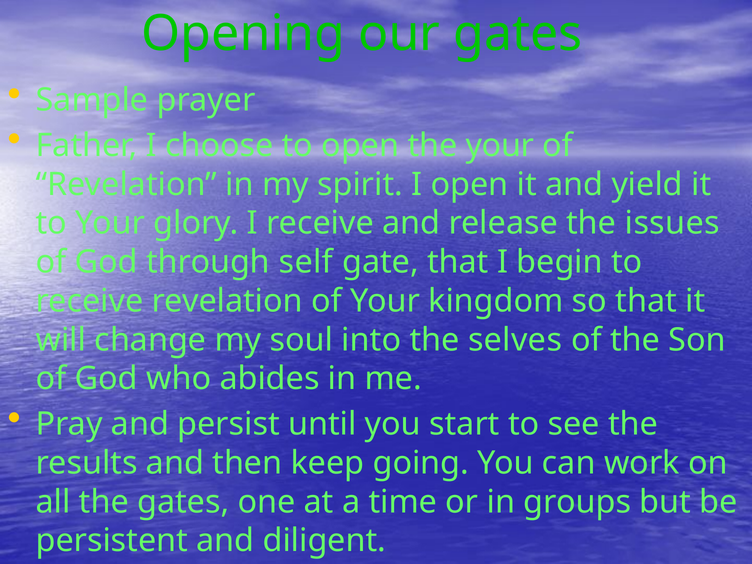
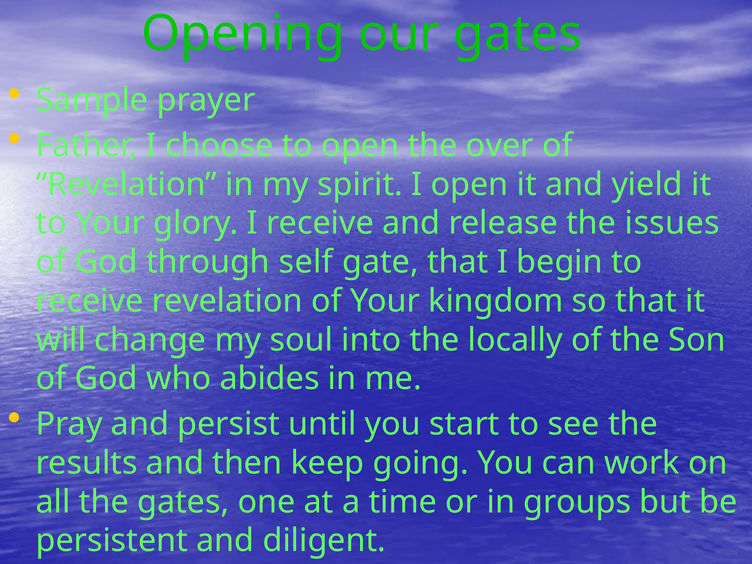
the your: your -> over
selves: selves -> locally
